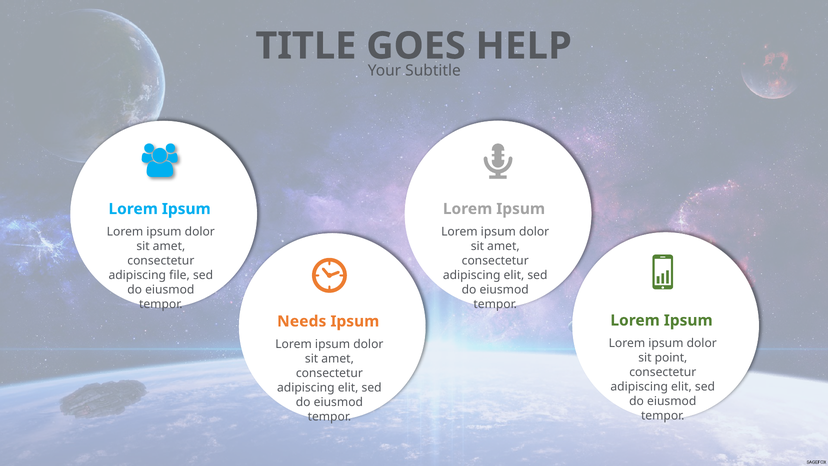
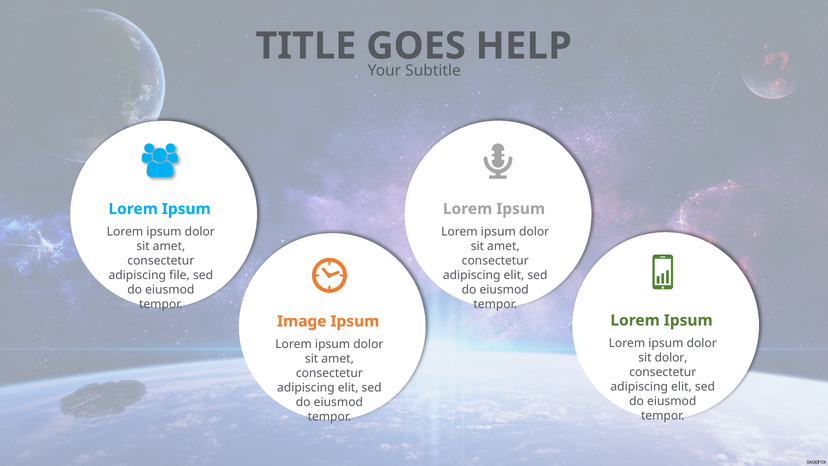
Needs: Needs -> Image
sit point: point -> dolor
